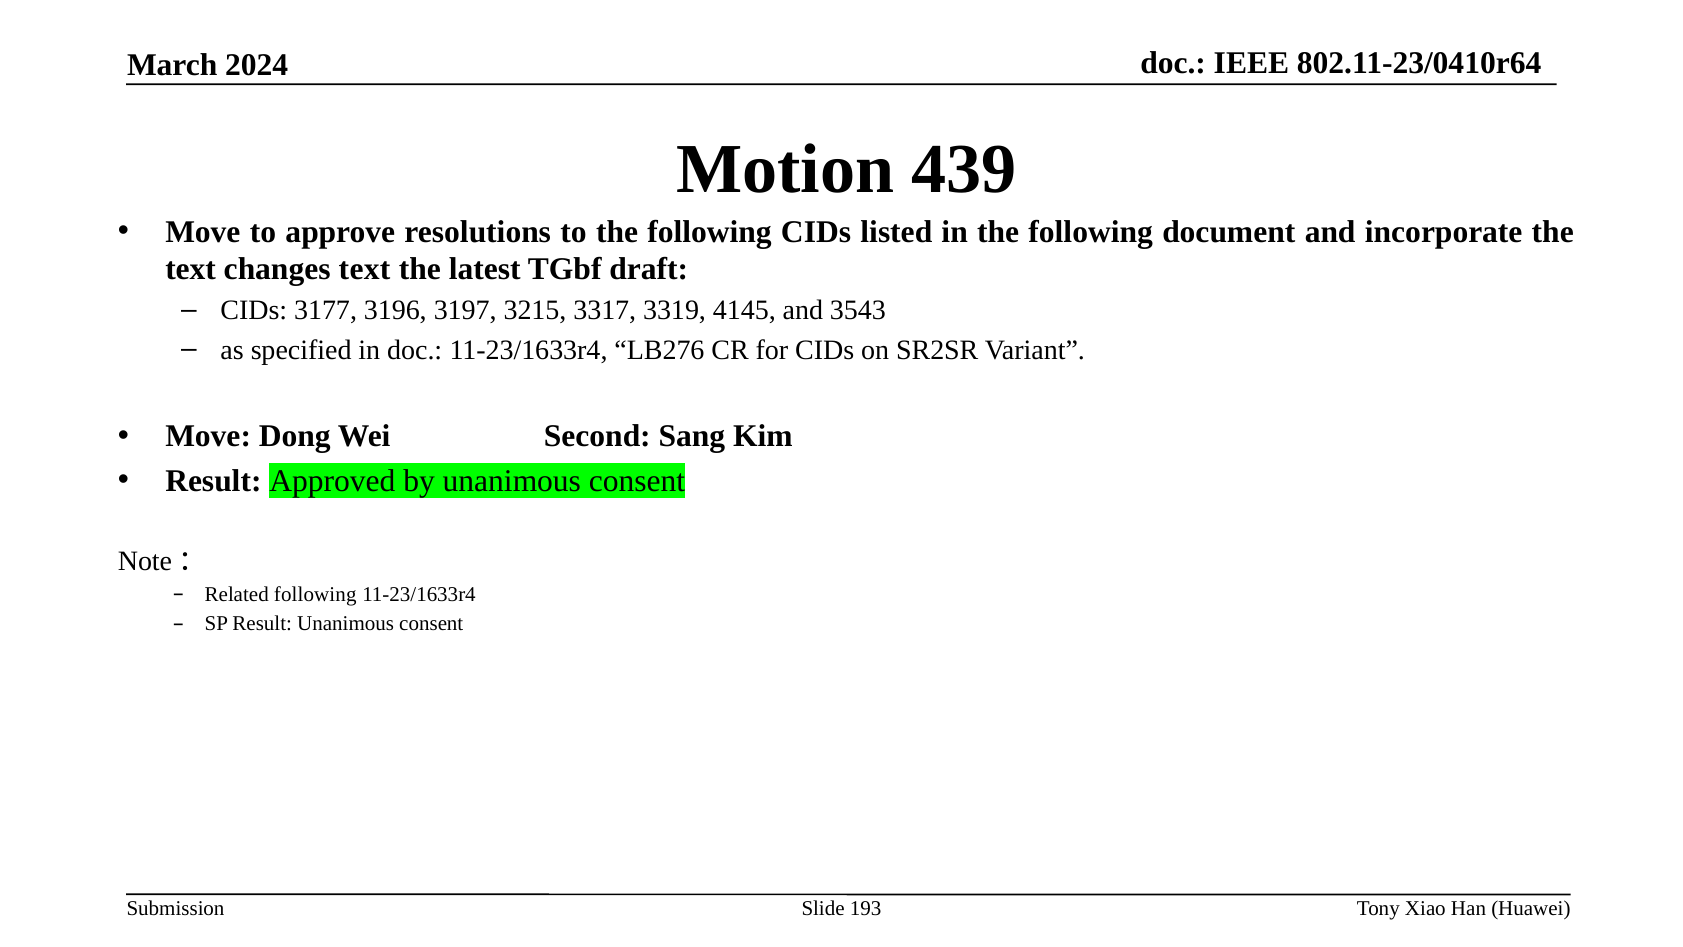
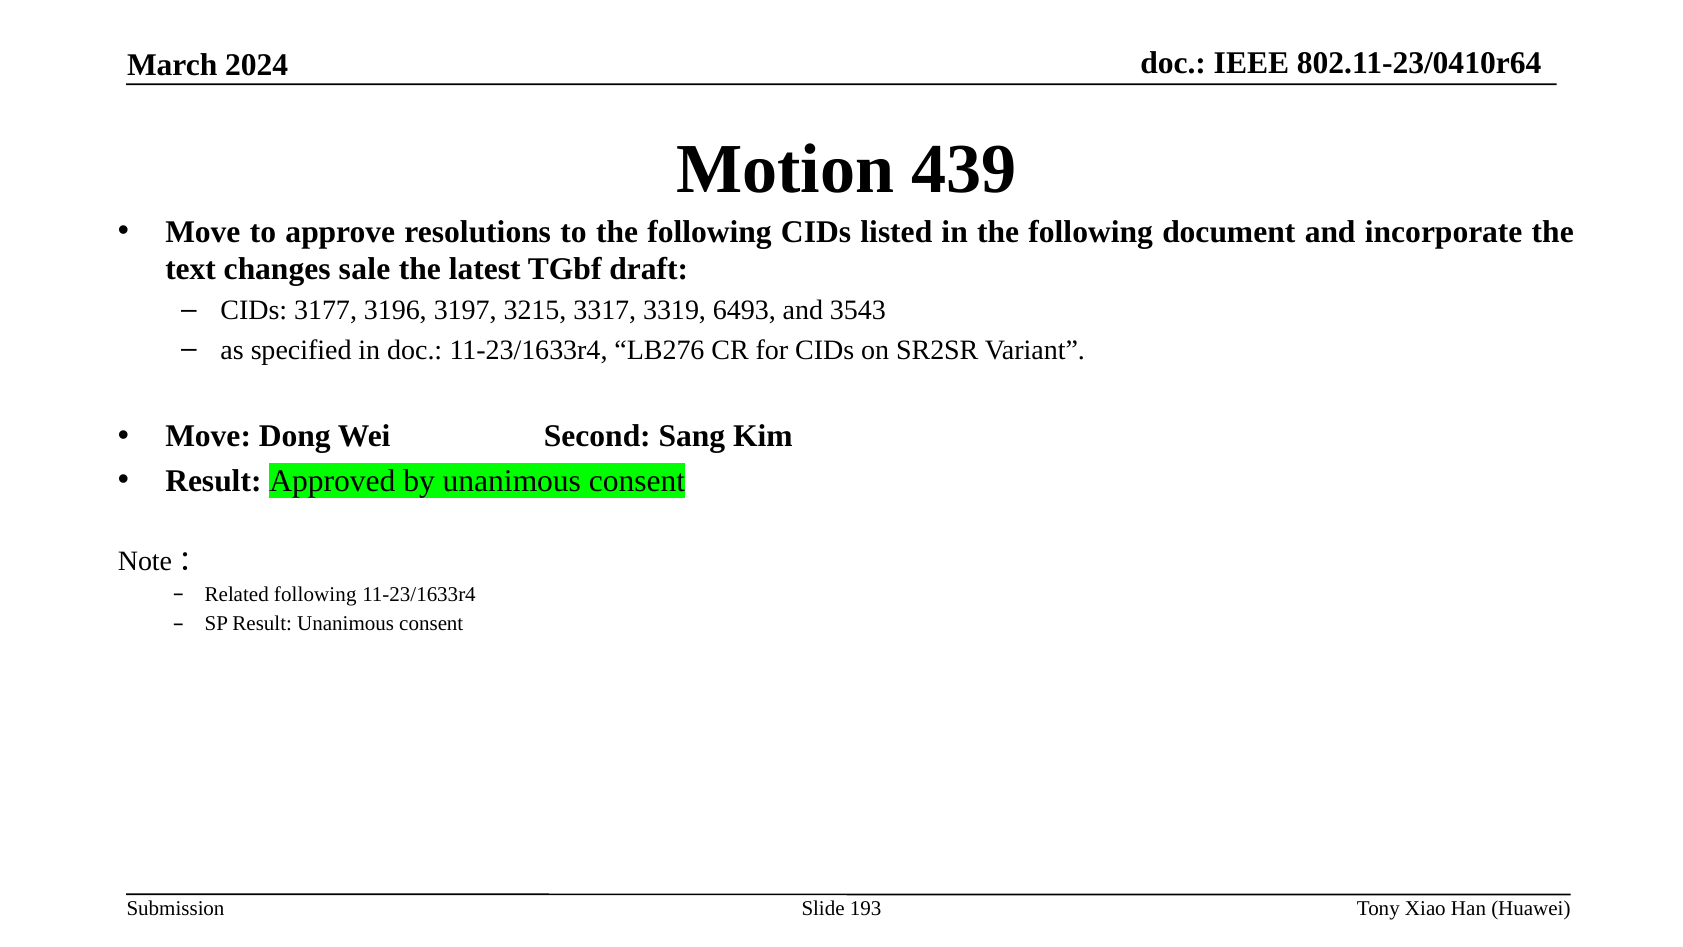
changes text: text -> sale
4145: 4145 -> 6493
